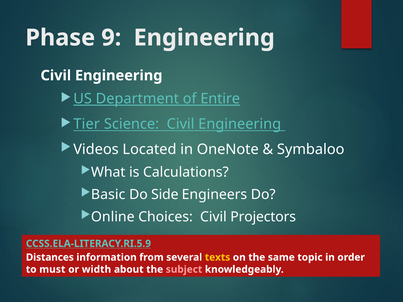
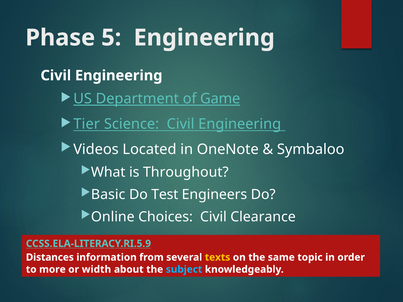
9: 9 -> 5
Entire: Entire -> Game
Calculations: Calculations -> Throughout
Side: Side -> Test
Projectors: Projectors -> Clearance
must: must -> more
subject colour: pink -> light blue
